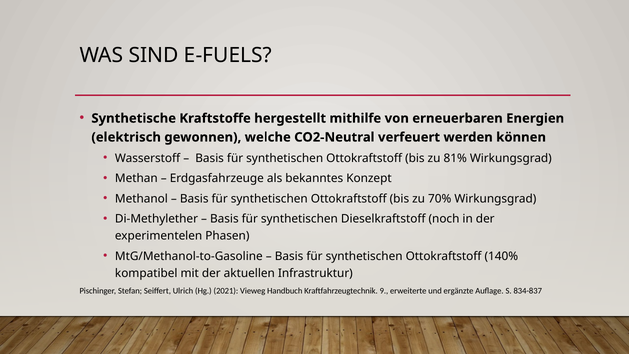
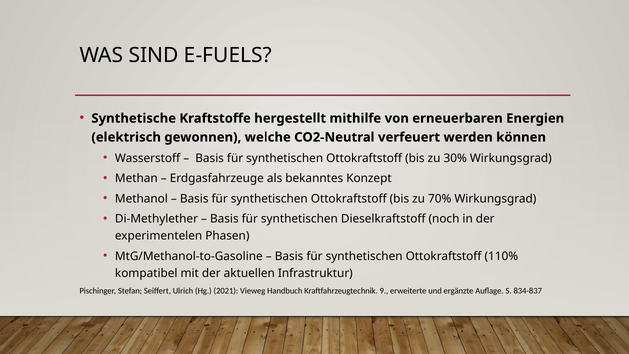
81%: 81% -> 30%
140%: 140% -> 110%
